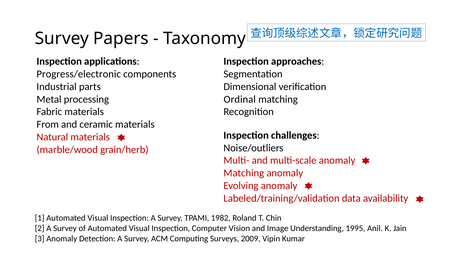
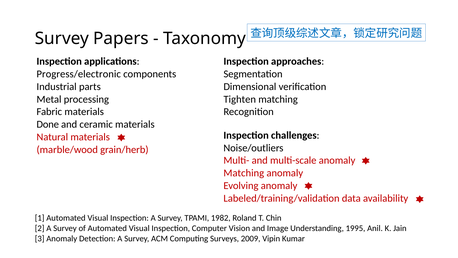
Ordinal: Ordinal -> Tighten
From: From -> Done
